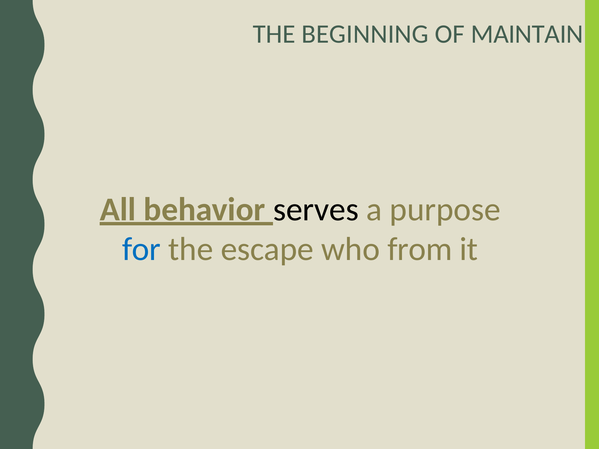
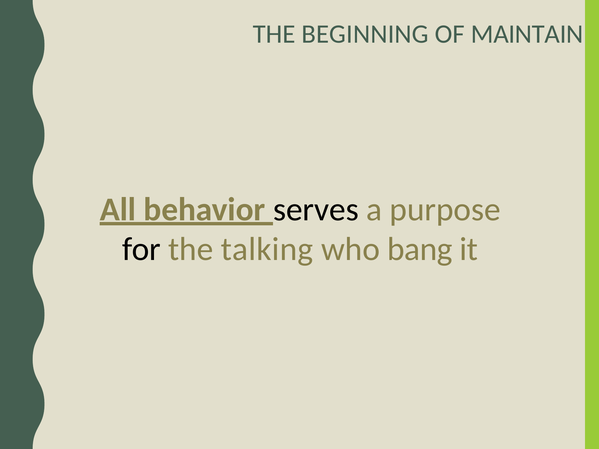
for colour: blue -> black
escape: escape -> talking
from: from -> bang
